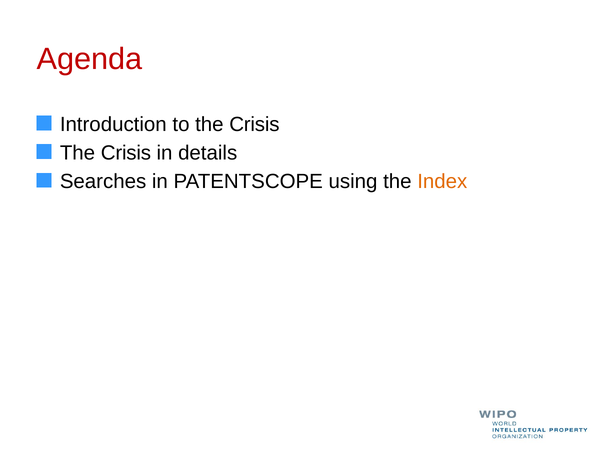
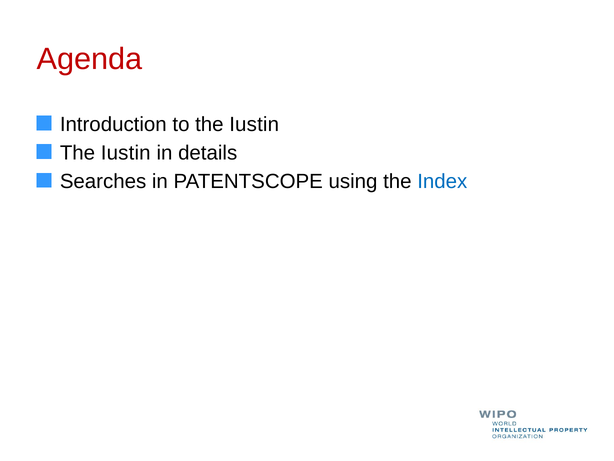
to the Crisis: Crisis -> Iustin
Crisis at (126, 153): Crisis -> Iustin
Index colour: orange -> blue
